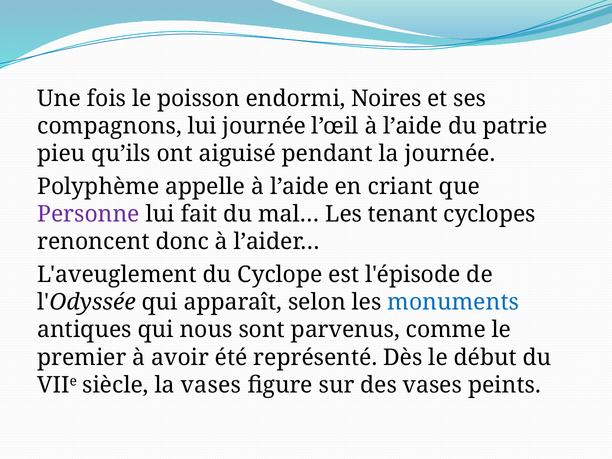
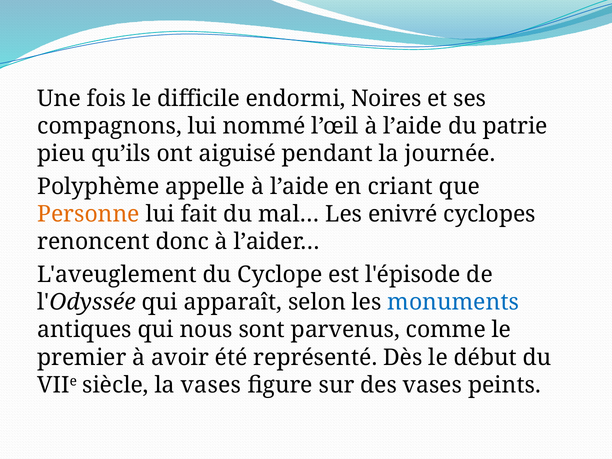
poisson: poisson -> difficile
lui journée: journée -> nommé
Personne colour: purple -> orange
tenant: tenant -> enivré
